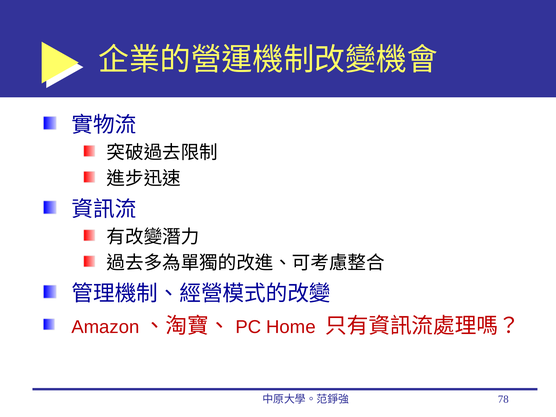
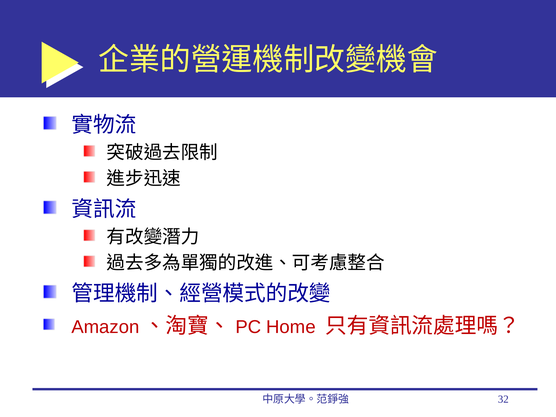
78: 78 -> 32
